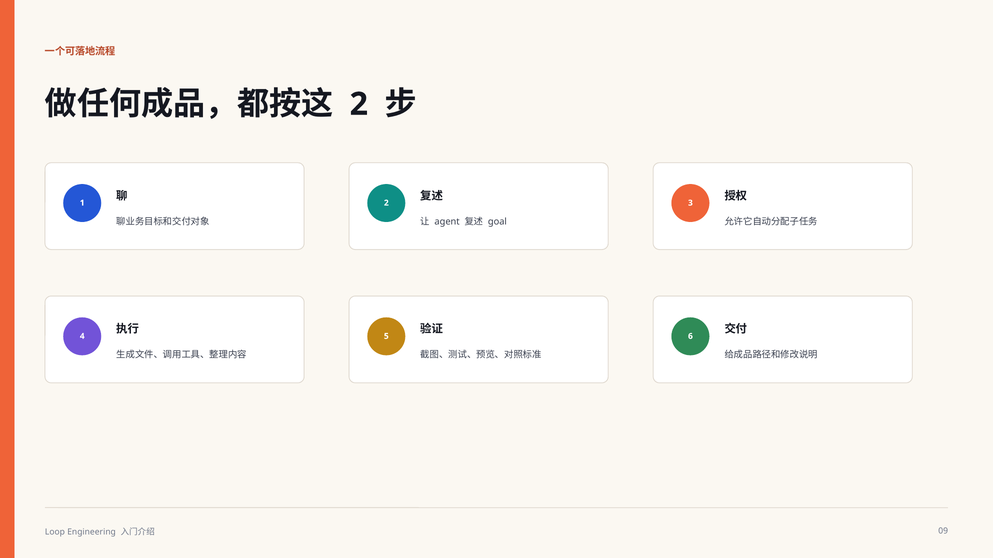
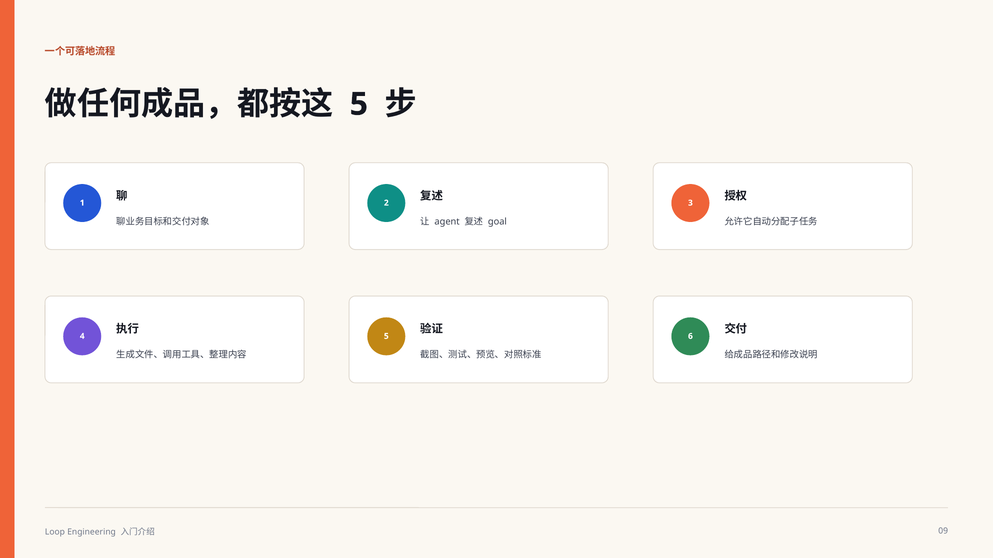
2 at (359, 104): 2 -> 5
